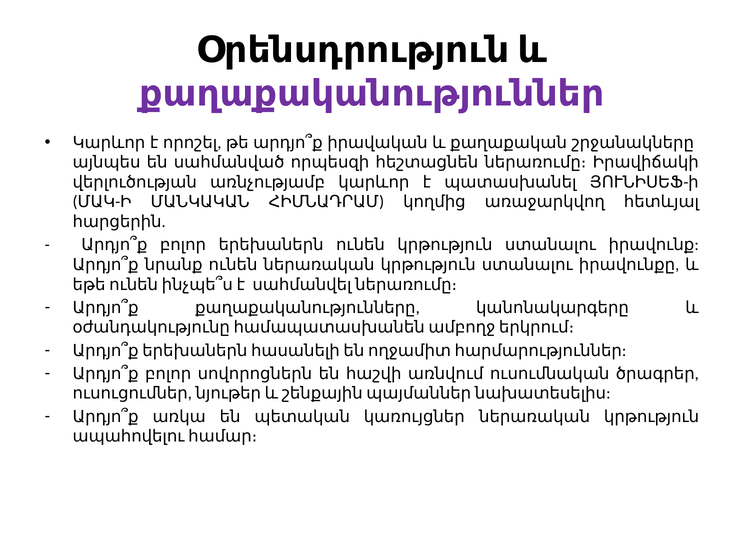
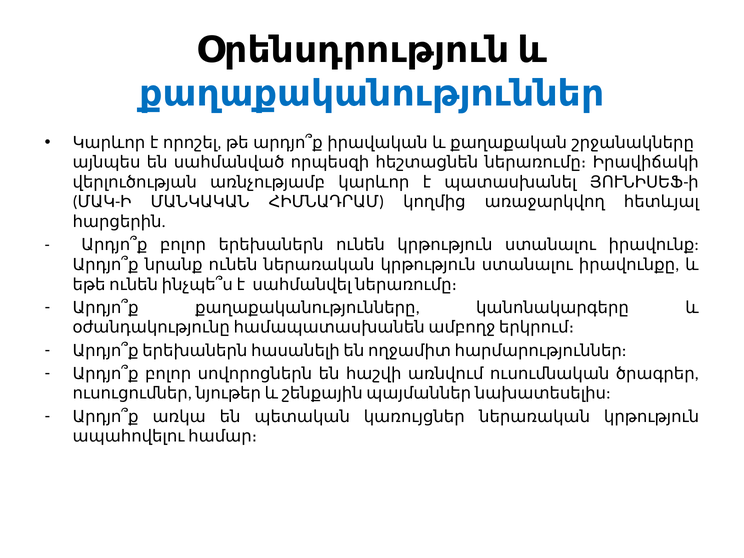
քաղաքականություններ colour: purple -> blue
